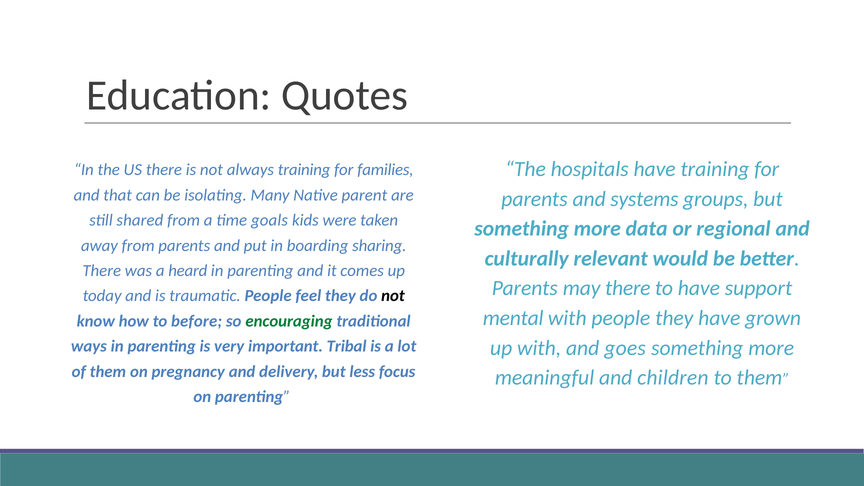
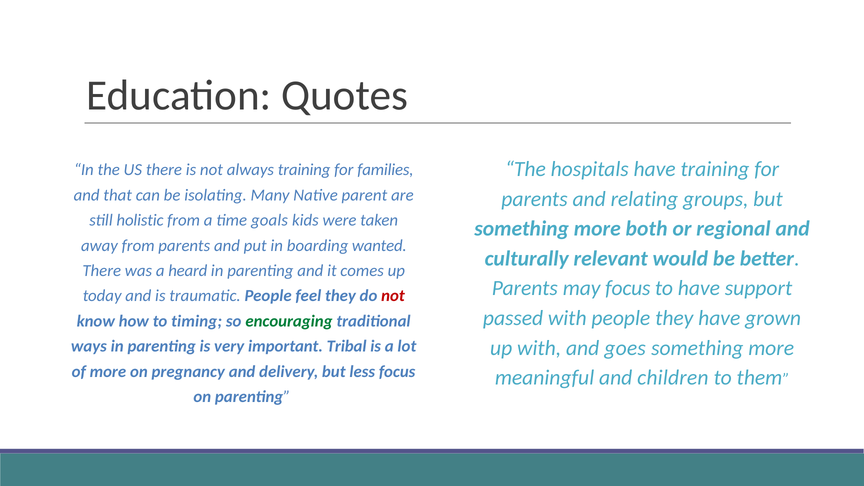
systems: systems -> relating
shared: shared -> holistic
data: data -> both
sharing: sharing -> wanted
may there: there -> focus
not at (393, 296) colour: black -> red
mental: mental -> passed
before: before -> timing
of them: them -> more
